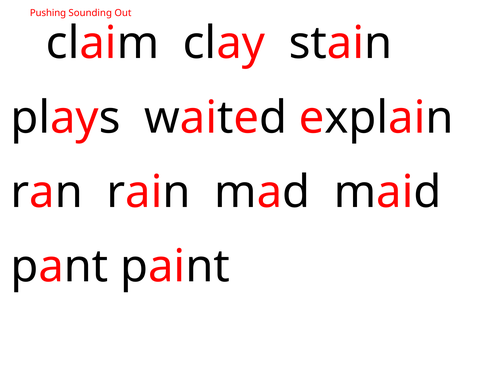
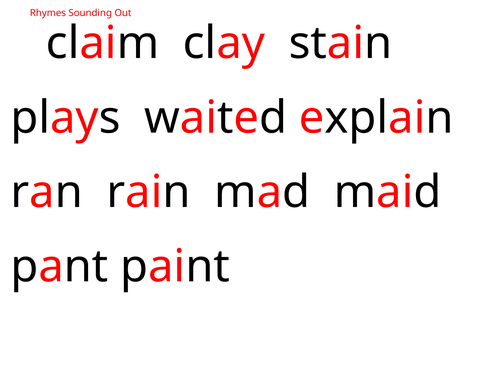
Pushing: Pushing -> Rhymes
